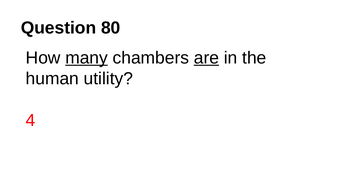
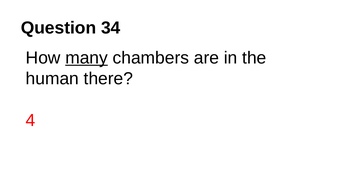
80: 80 -> 34
are underline: present -> none
utility: utility -> there
